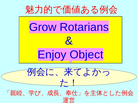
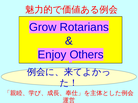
Object: Object -> Others
